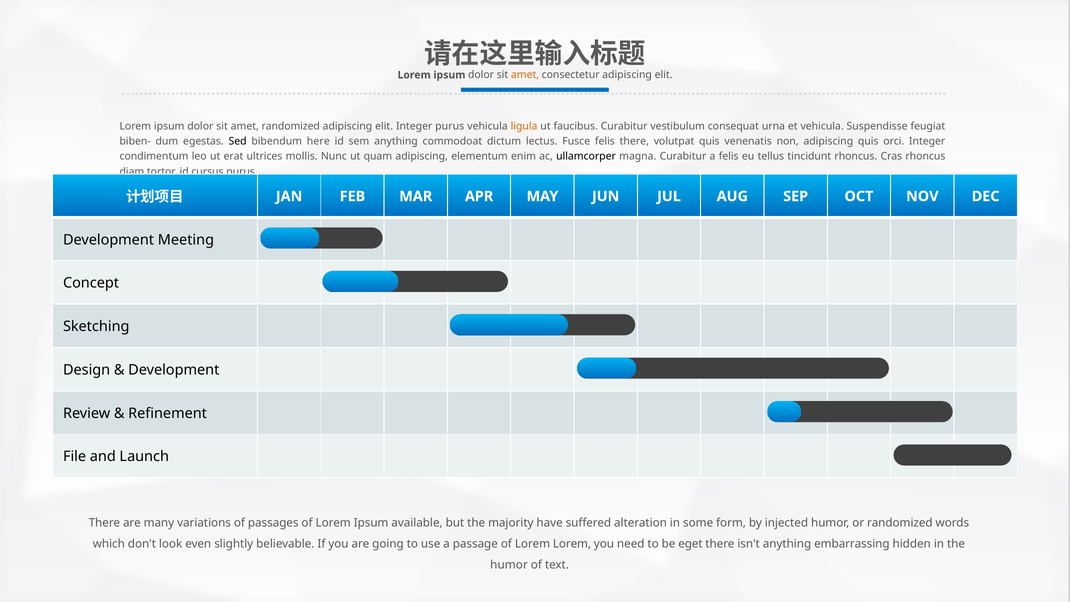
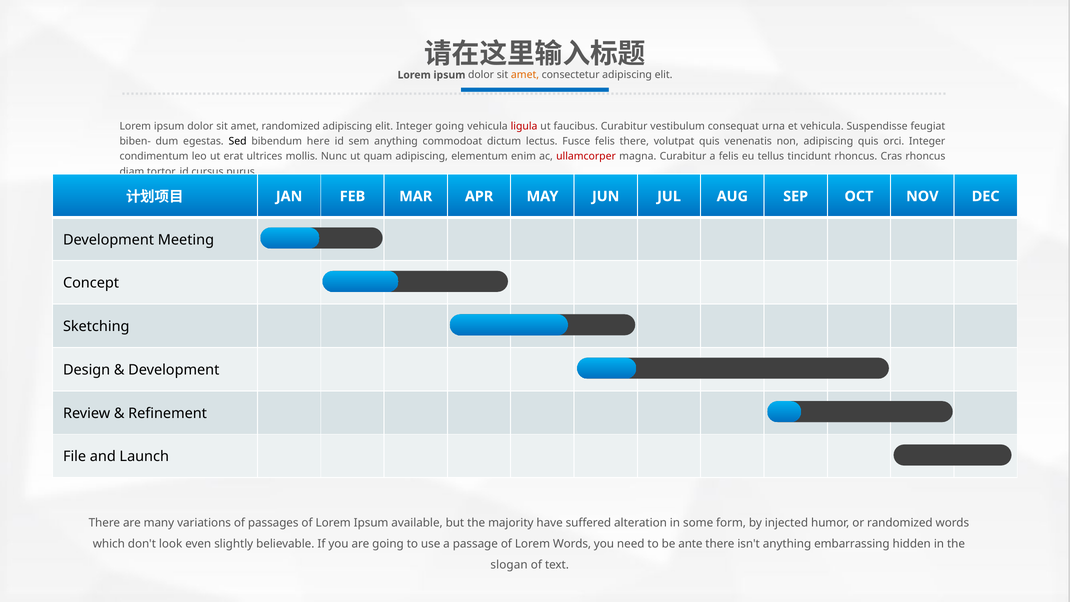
Integer purus: purus -> going
ligula colour: orange -> red
ullamcorper colour: black -> red
Lorem Lorem: Lorem -> Words
eget: eget -> ante
humor at (509, 565): humor -> slogan
